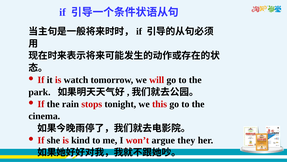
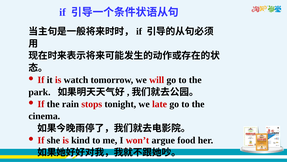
this: this -> late
they: they -> food
